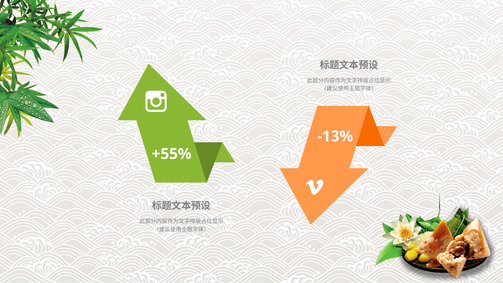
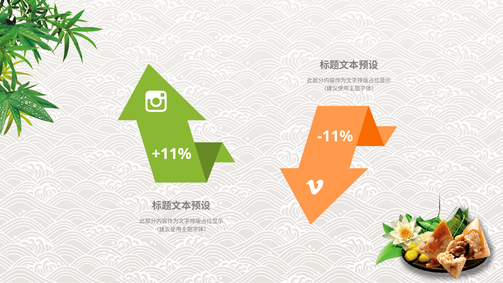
-13%: -13% -> -11%
+55%: +55% -> +11%
